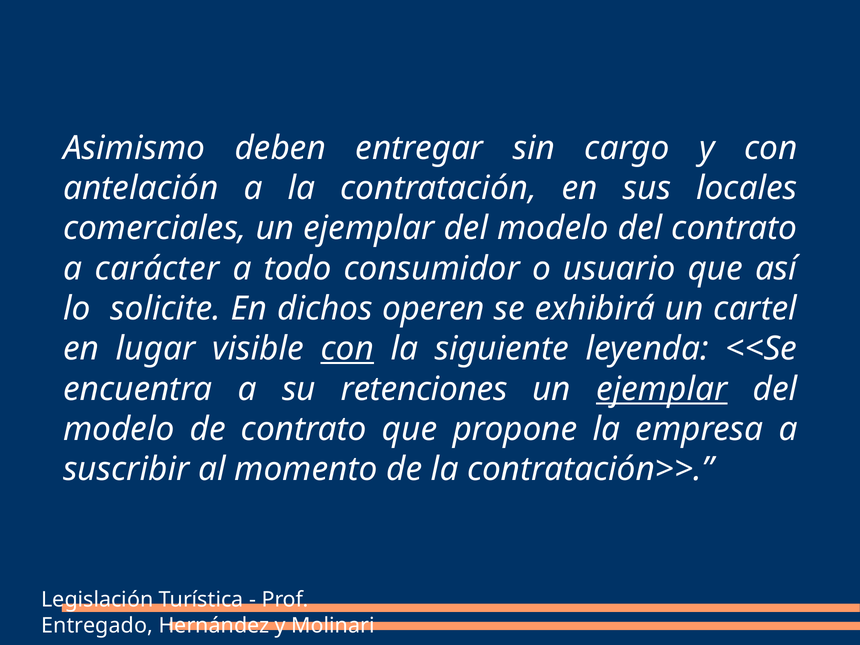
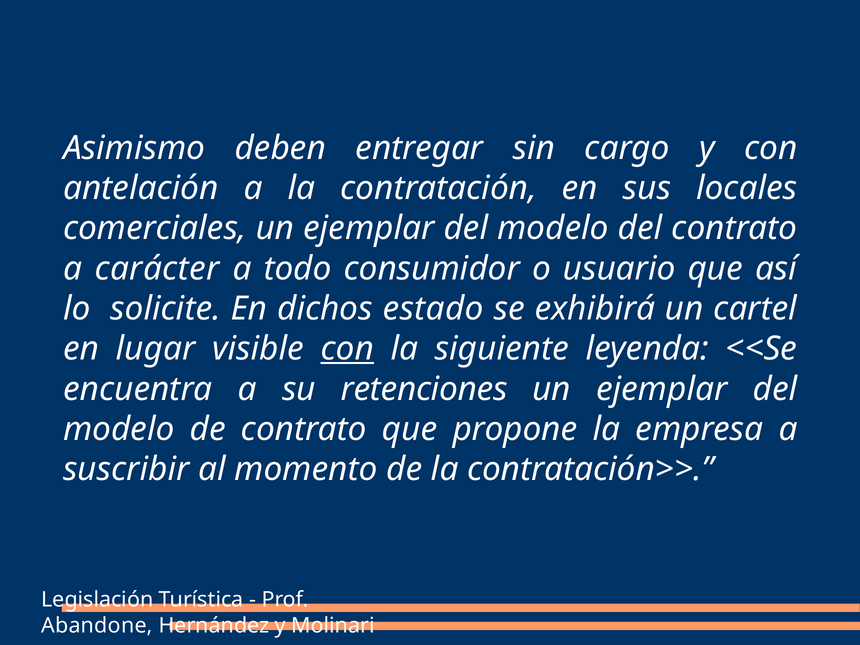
operen: operen -> estado
ejemplar at (662, 389) underline: present -> none
Entregado: Entregado -> Abandone
